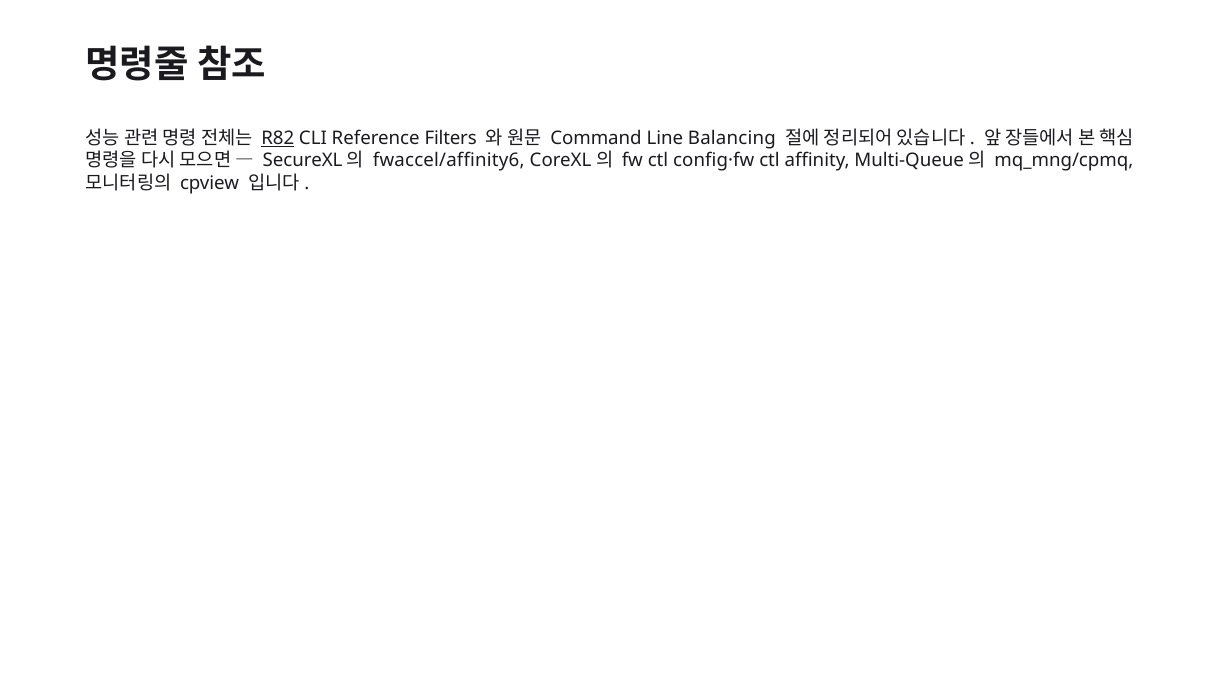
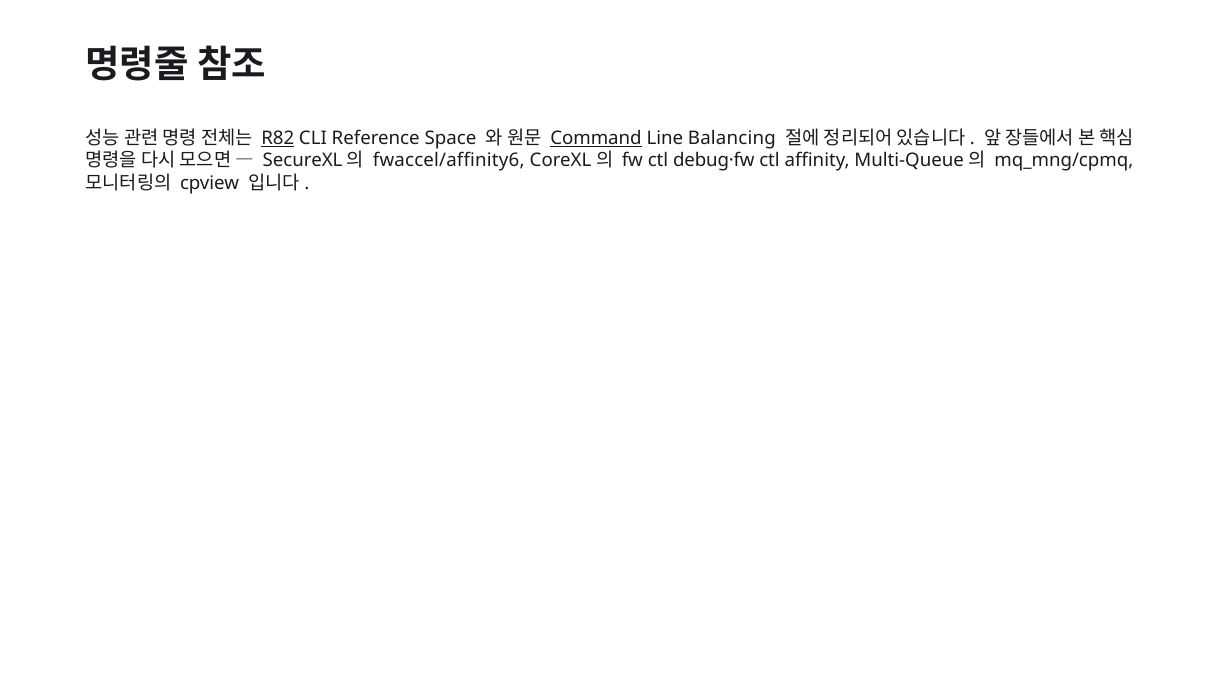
Filters: Filters -> Space
Command underline: none -> present
config·fw: config·fw -> debug·fw
